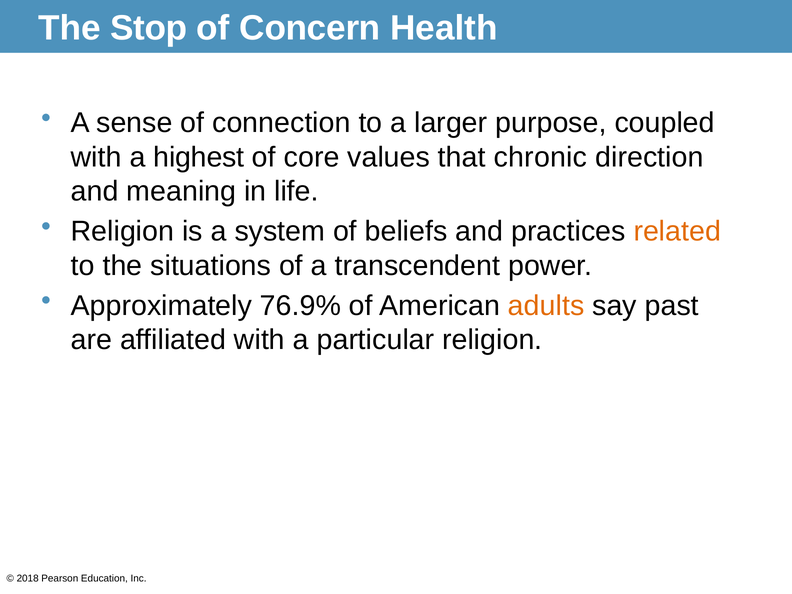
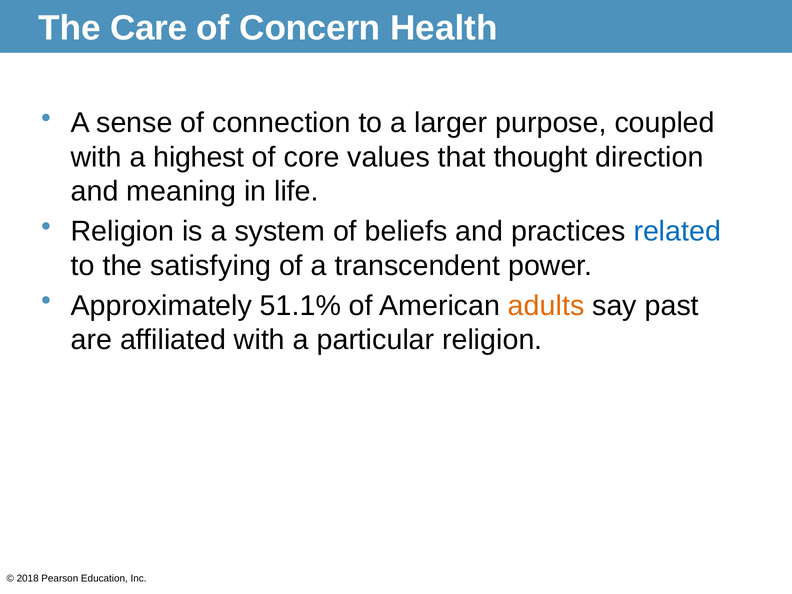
Stop: Stop -> Care
chronic: chronic -> thought
related colour: orange -> blue
situations: situations -> satisfying
76.9%: 76.9% -> 51.1%
